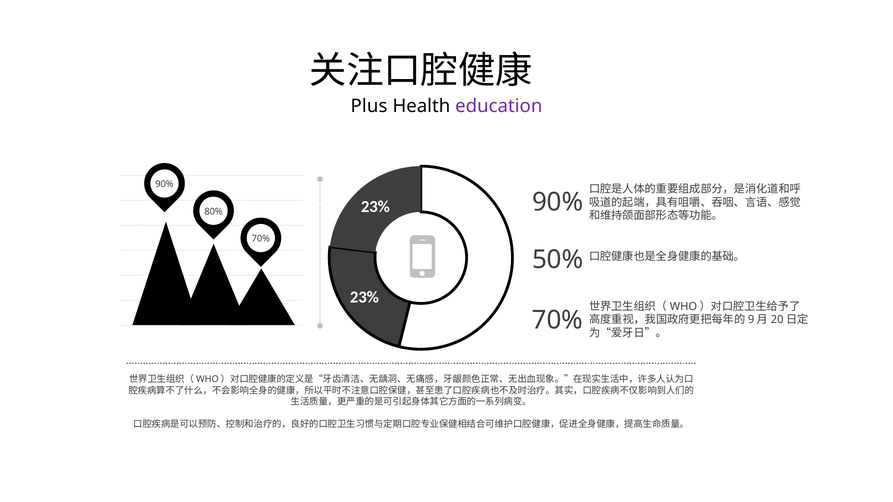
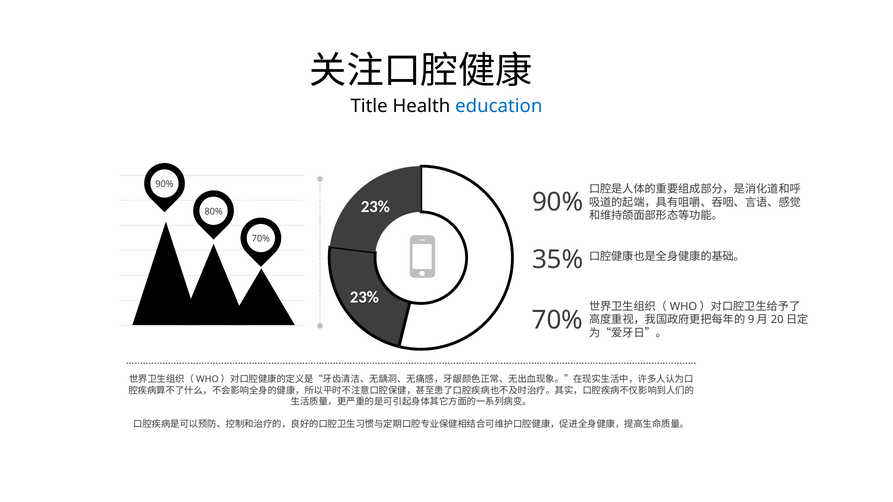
Plus: Plus -> Title
education colour: purple -> blue
50%: 50% -> 35%
